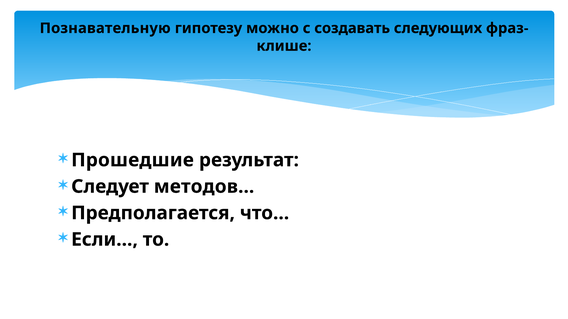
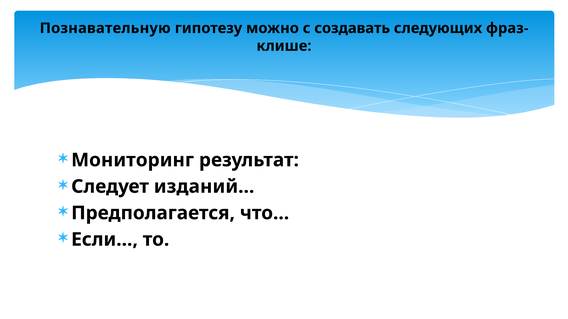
Прошедшие: Прошедшие -> Мониторинг
методов…: методов… -> изданий…
